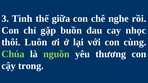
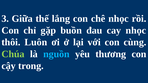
Tình: Tình -> Giữa
giữa: giữa -> lắng
chê nghe: nghe -> nhọc
nguồn colour: light green -> light blue
